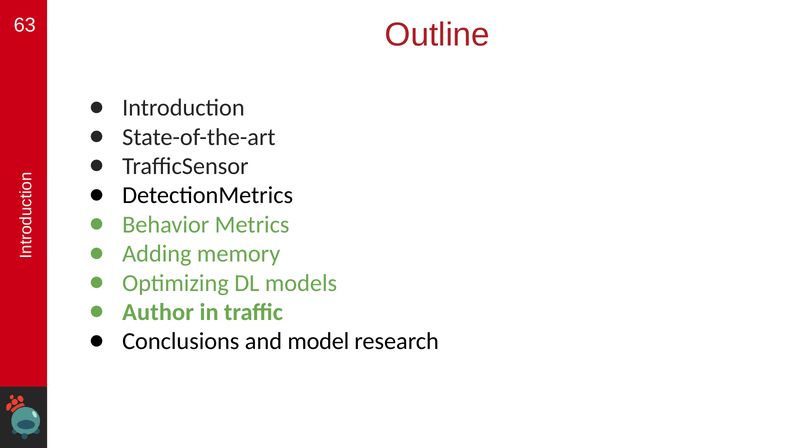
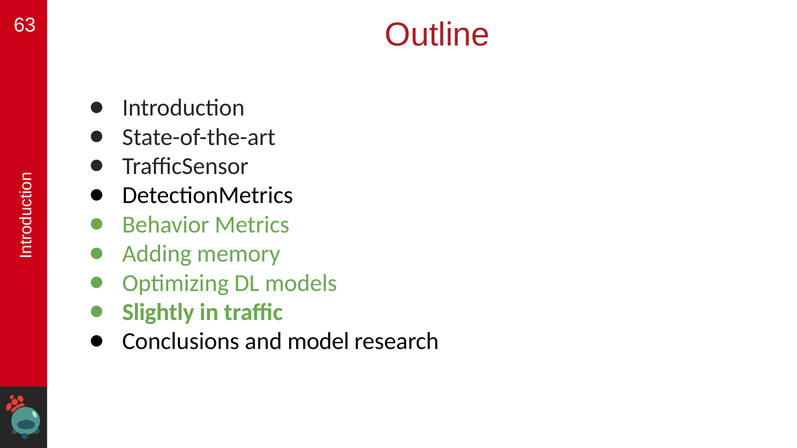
Author: Author -> Slightly
